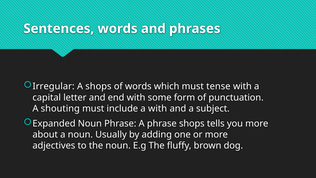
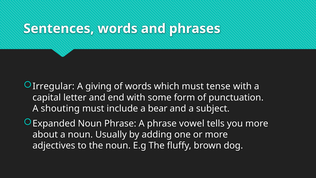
A shops: shops -> giving
a with: with -> bear
phrase shops: shops -> vowel
